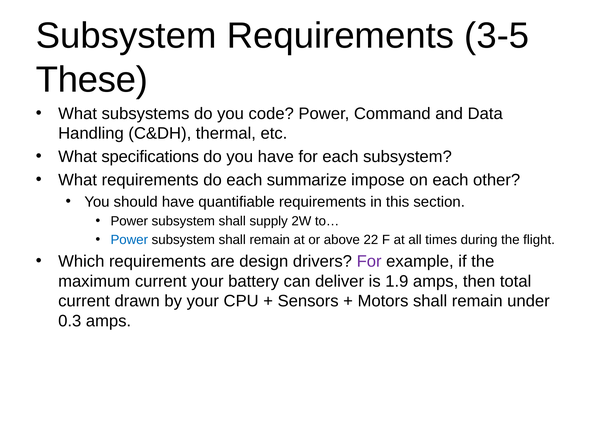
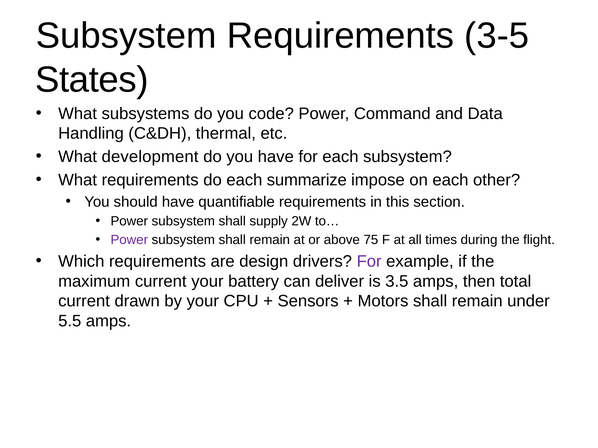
These: These -> States
specifications: specifications -> development
Power at (129, 240) colour: blue -> purple
22: 22 -> 75
1.9: 1.9 -> 3.5
0.3: 0.3 -> 5.5
